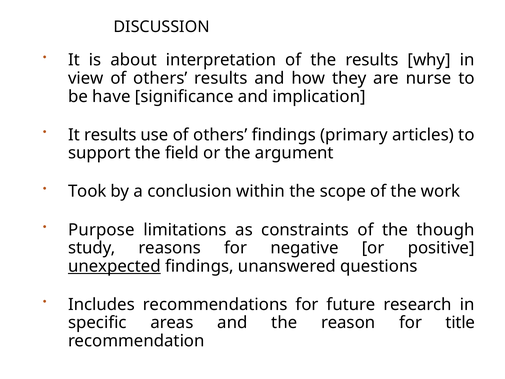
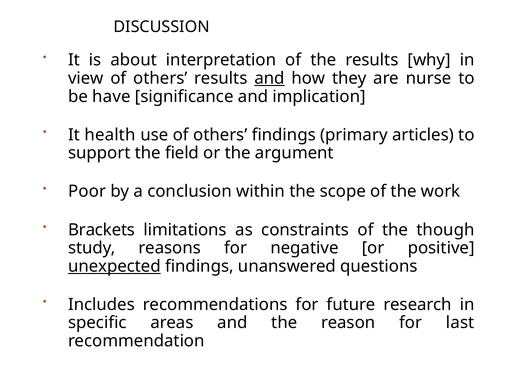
and at (270, 78) underline: none -> present
It results: results -> health
Took: Took -> Poor
Purpose: Purpose -> Brackets
title: title -> last
